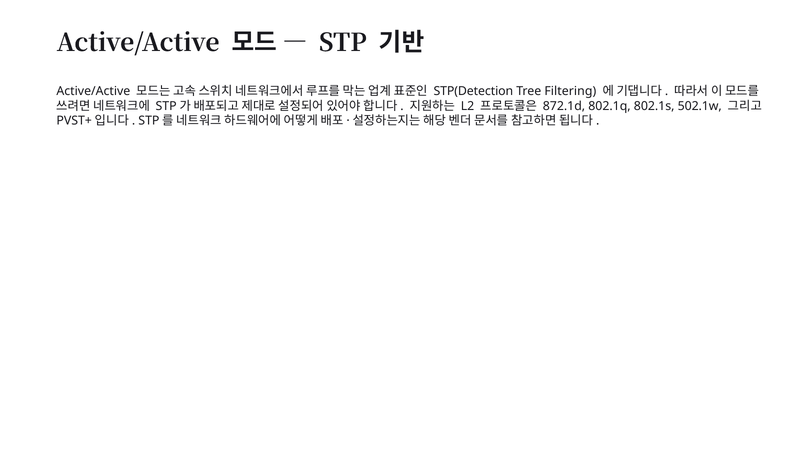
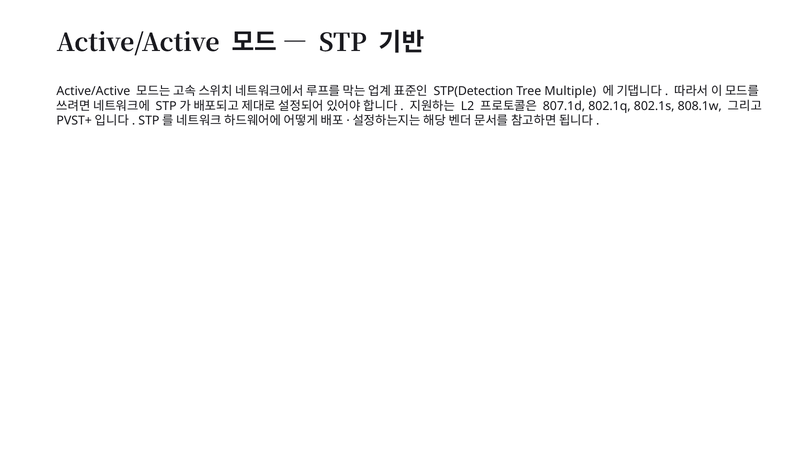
Filtering: Filtering -> Multiple
872.1d: 872.1d -> 807.1d
502.1w: 502.1w -> 808.1w
